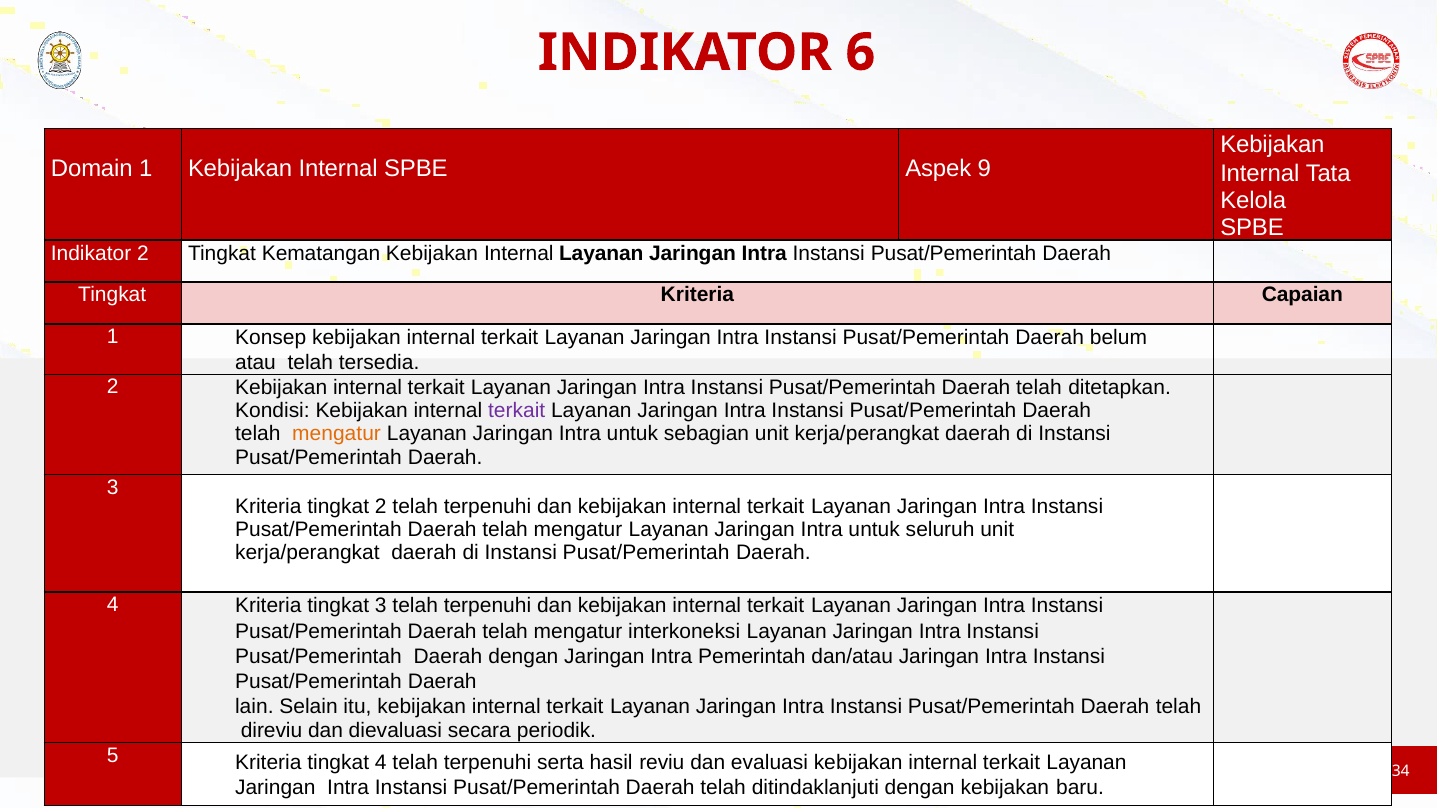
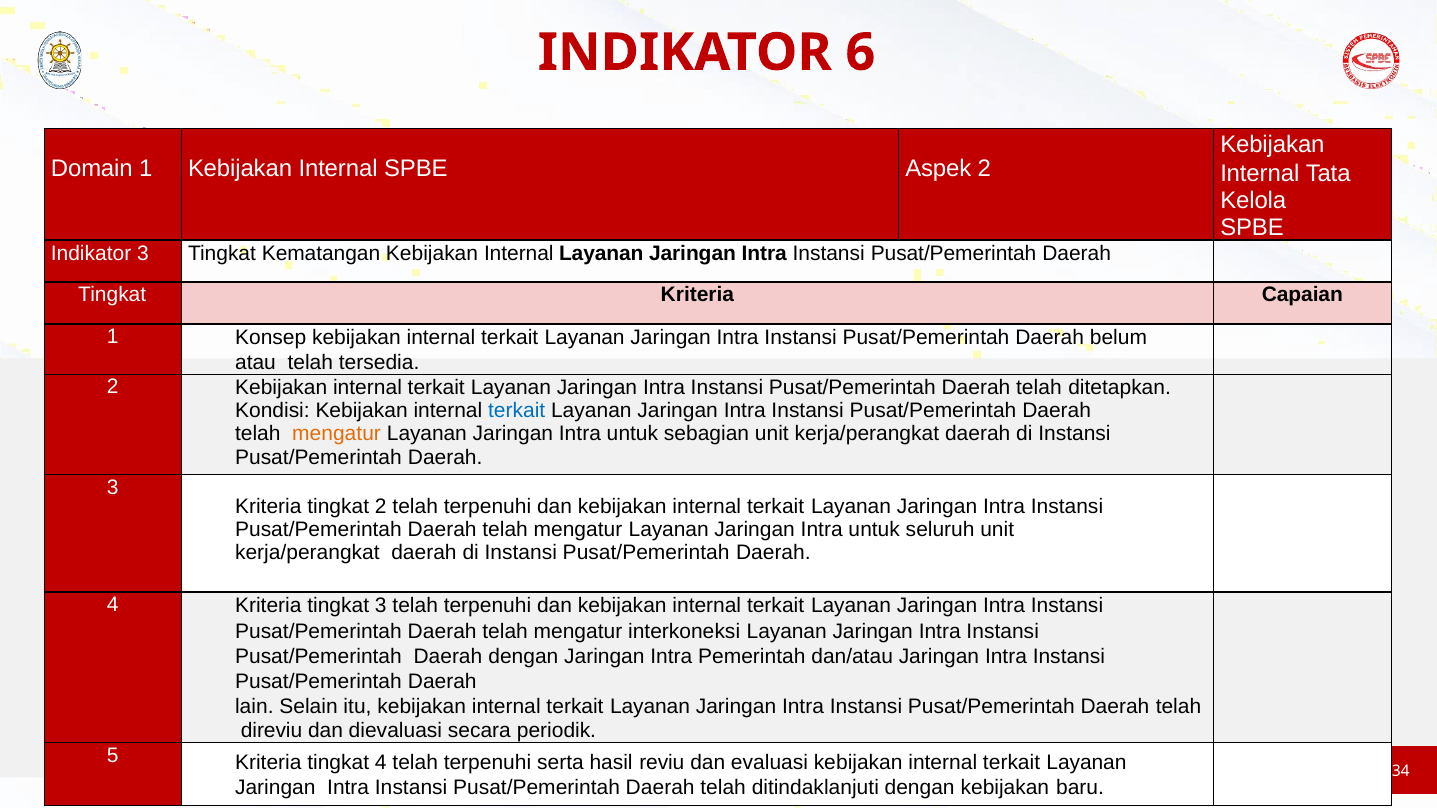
Aspek 9: 9 -> 2
Indikator 2: 2 -> 3
terkait at (517, 411) colour: purple -> blue
